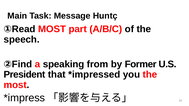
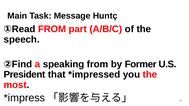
①Read MOST: MOST -> FROM
